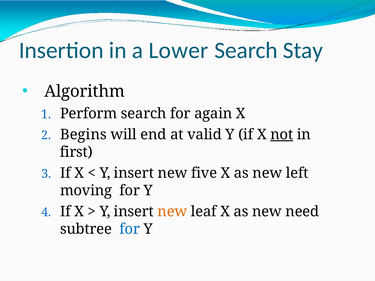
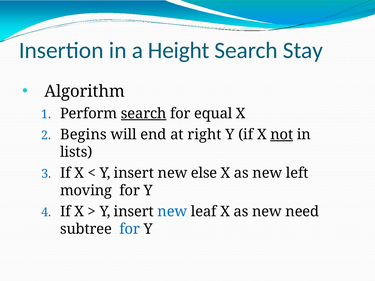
Lower: Lower -> Height
search at (144, 114) underline: none -> present
again: again -> equal
valid: valid -> right
first: first -> lists
five: five -> else
new at (172, 212) colour: orange -> blue
